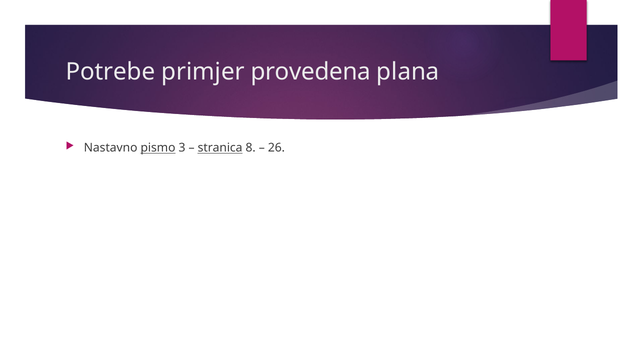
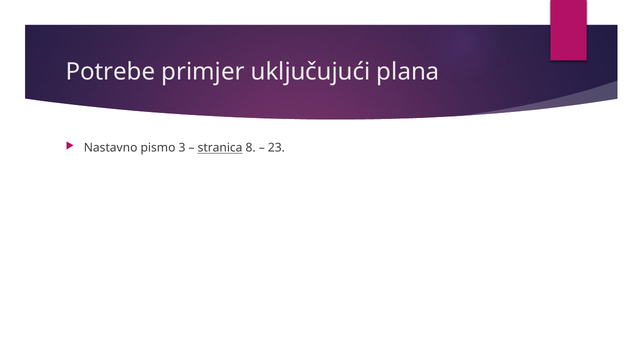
provedena: provedena -> uključujući
pismo underline: present -> none
26: 26 -> 23
